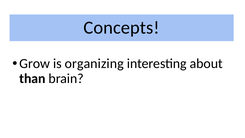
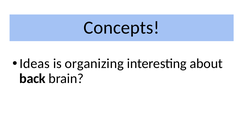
Grow: Grow -> Ideas
than: than -> back
